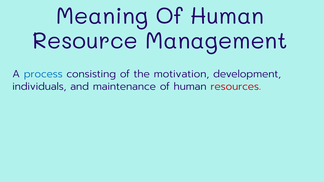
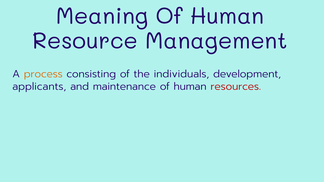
process colour: blue -> orange
motivation: motivation -> individuals
individuals: individuals -> applicants
